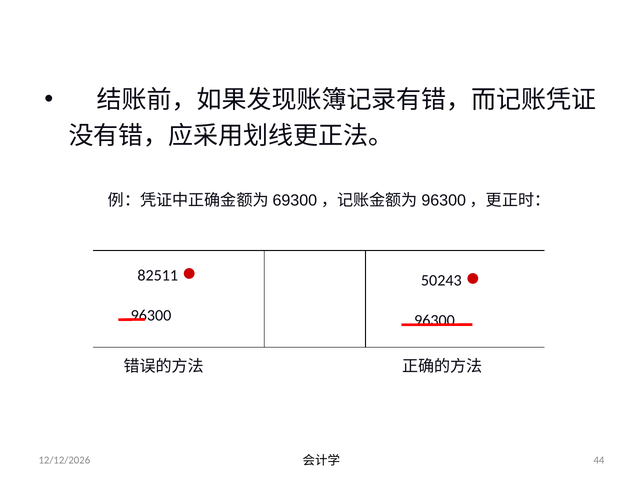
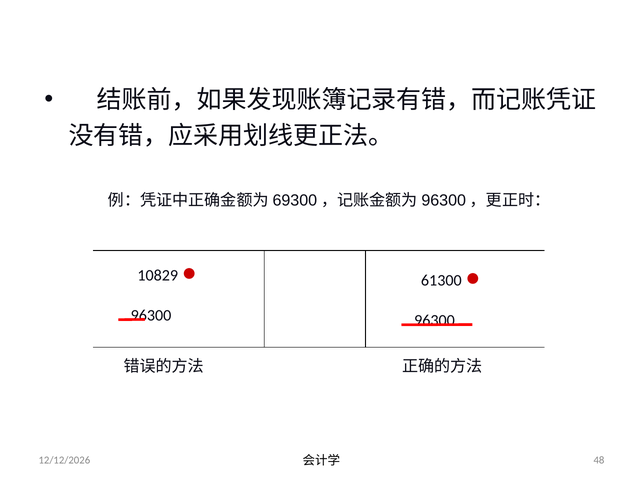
82511: 82511 -> 10829
50243: 50243 -> 61300
44: 44 -> 48
